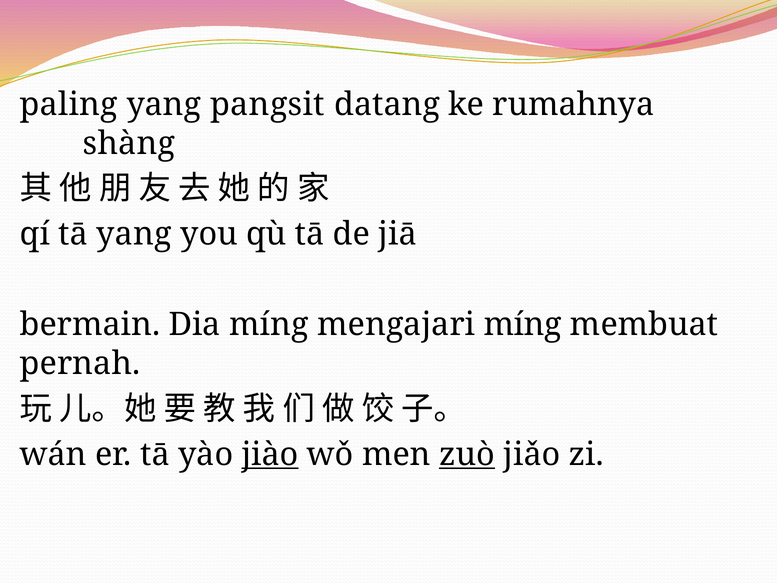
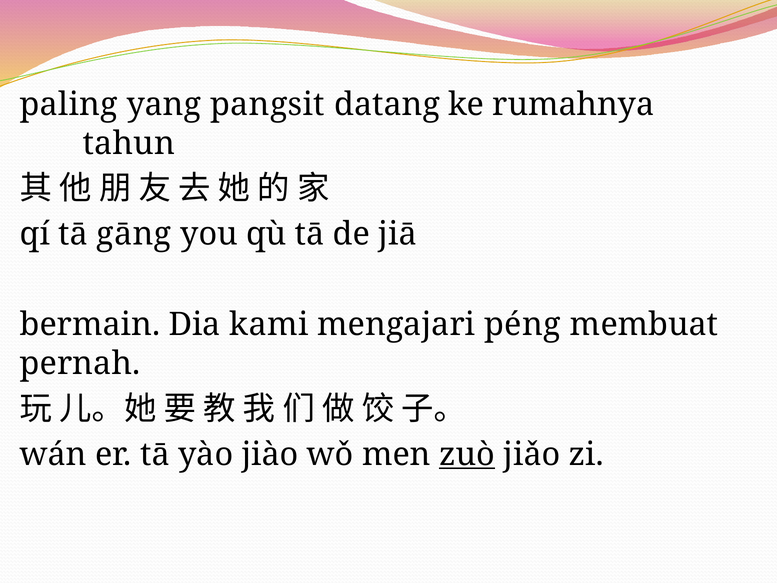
shàng: shàng -> tahun
tā yang: yang -> gāng
Dia míng: míng -> kami
mengajari míng: míng -> péng
jiào underline: present -> none
